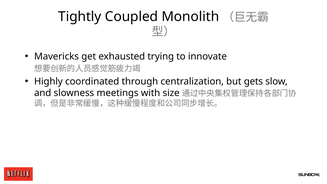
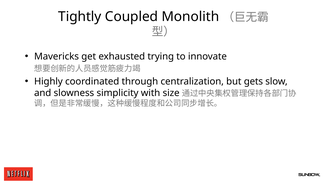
meetings: meetings -> simplicity
